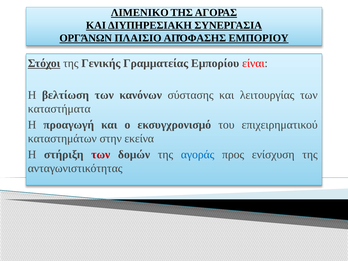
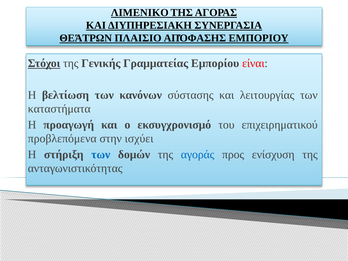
ΟΡΓΆΝΩΝ: ΟΡΓΆΝΩΝ -> ΘΕΆΤΡΩΝ
καταστημάτων: καταστημάτων -> προβλεπόμενα
εκείνα: εκείνα -> ισχύει
των at (101, 154) colour: red -> blue
